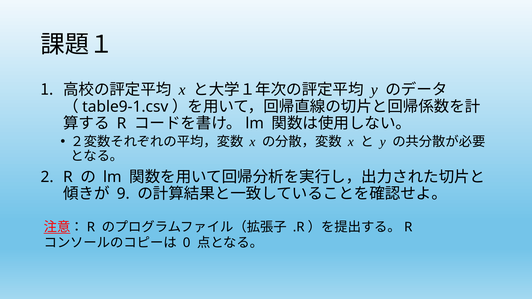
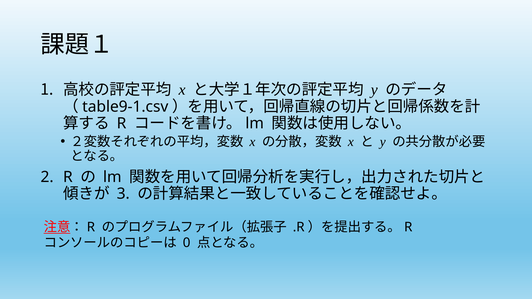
9: 9 -> 3
